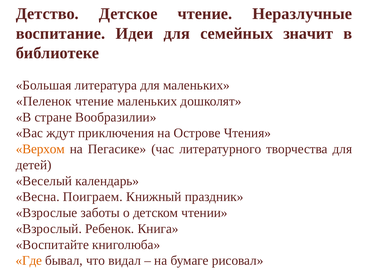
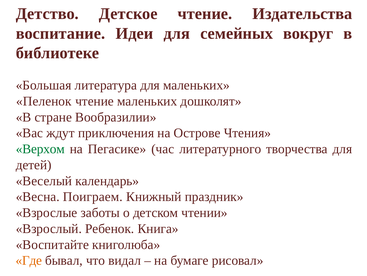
Неразлучные: Неразлучные -> Издательства
значит: значит -> вокруг
Верхом colour: orange -> green
